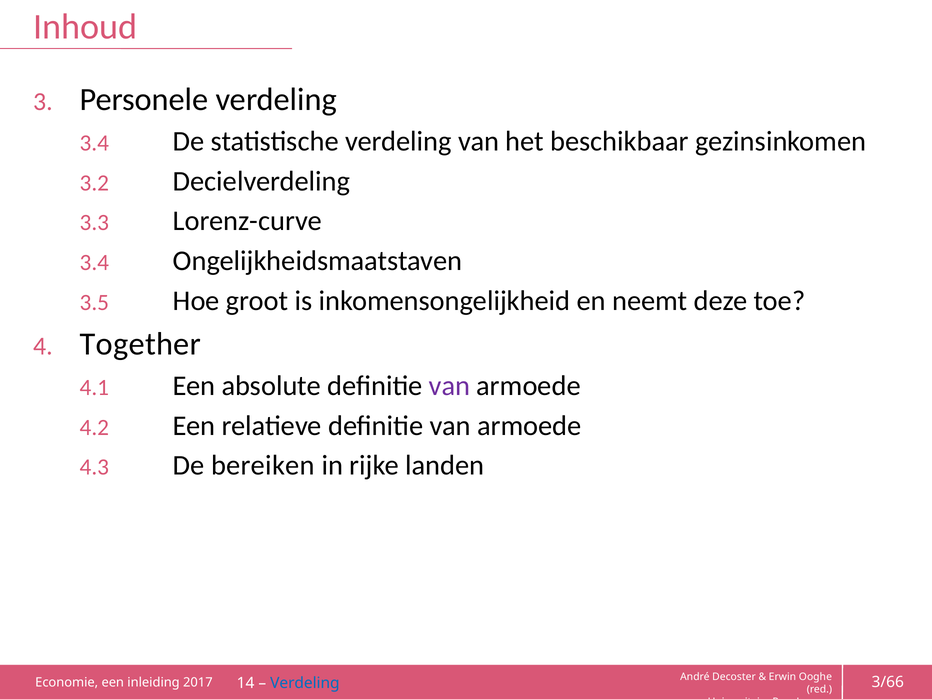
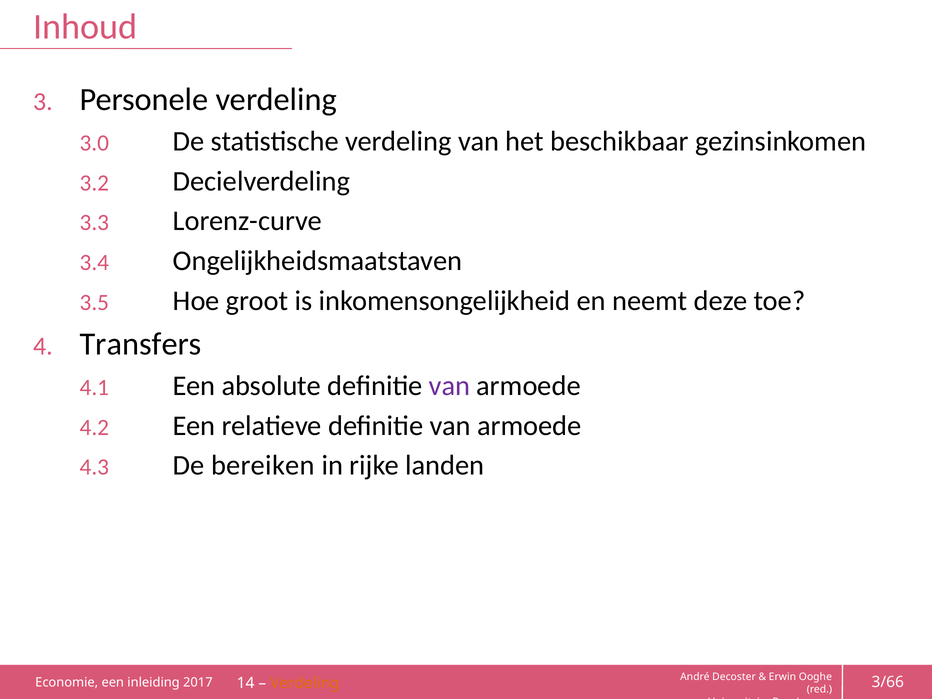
3.4 at (94, 143): 3.4 -> 3.0
Together: Together -> Transfers
Verdeling at (305, 683) colour: blue -> orange
